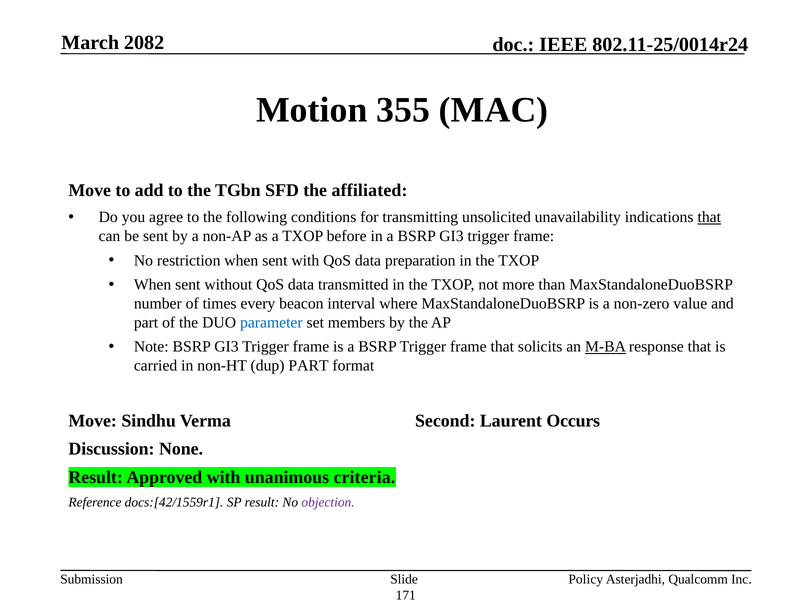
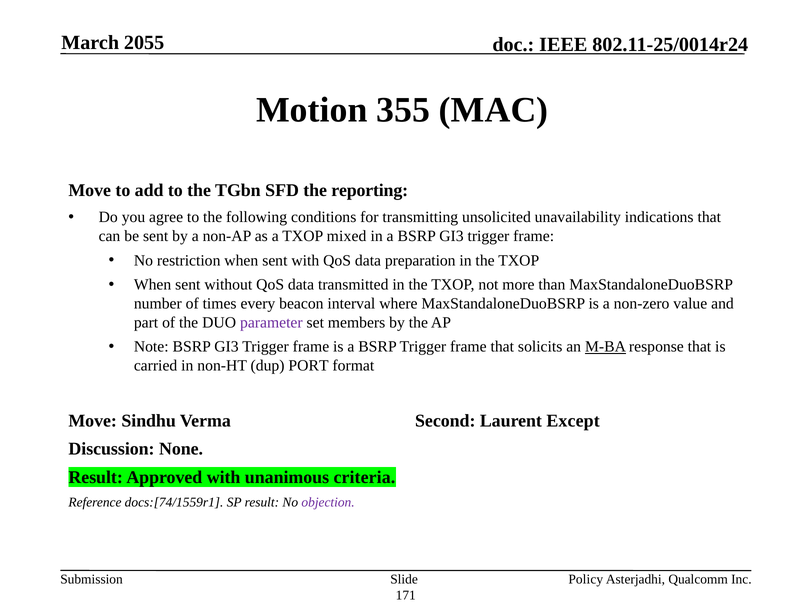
2082: 2082 -> 2055
affiliated: affiliated -> reporting
that at (709, 217) underline: present -> none
before: before -> mixed
parameter colour: blue -> purple
dup PART: PART -> PORT
Occurs: Occurs -> Except
docs:[42/1559r1: docs:[42/1559r1 -> docs:[74/1559r1
